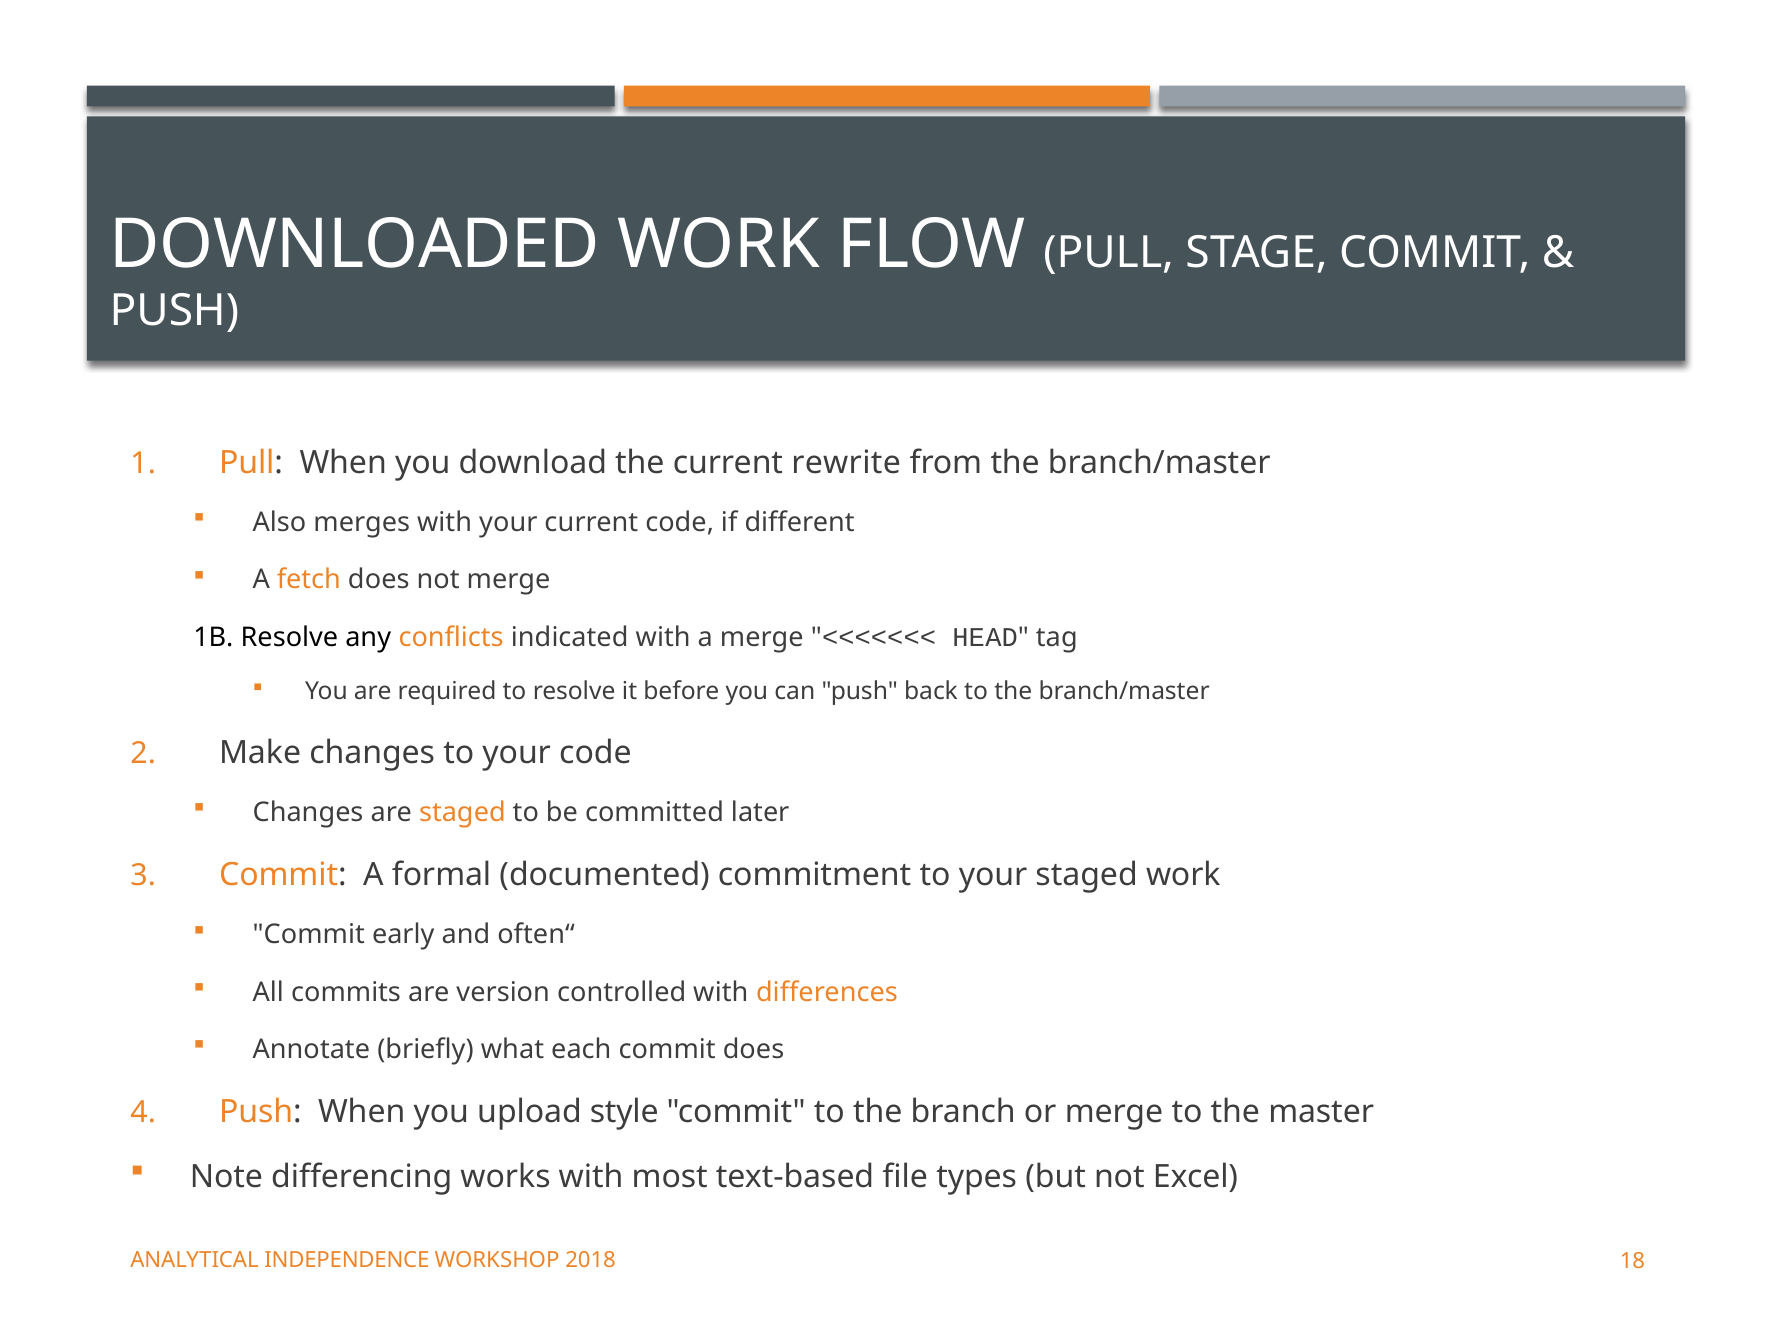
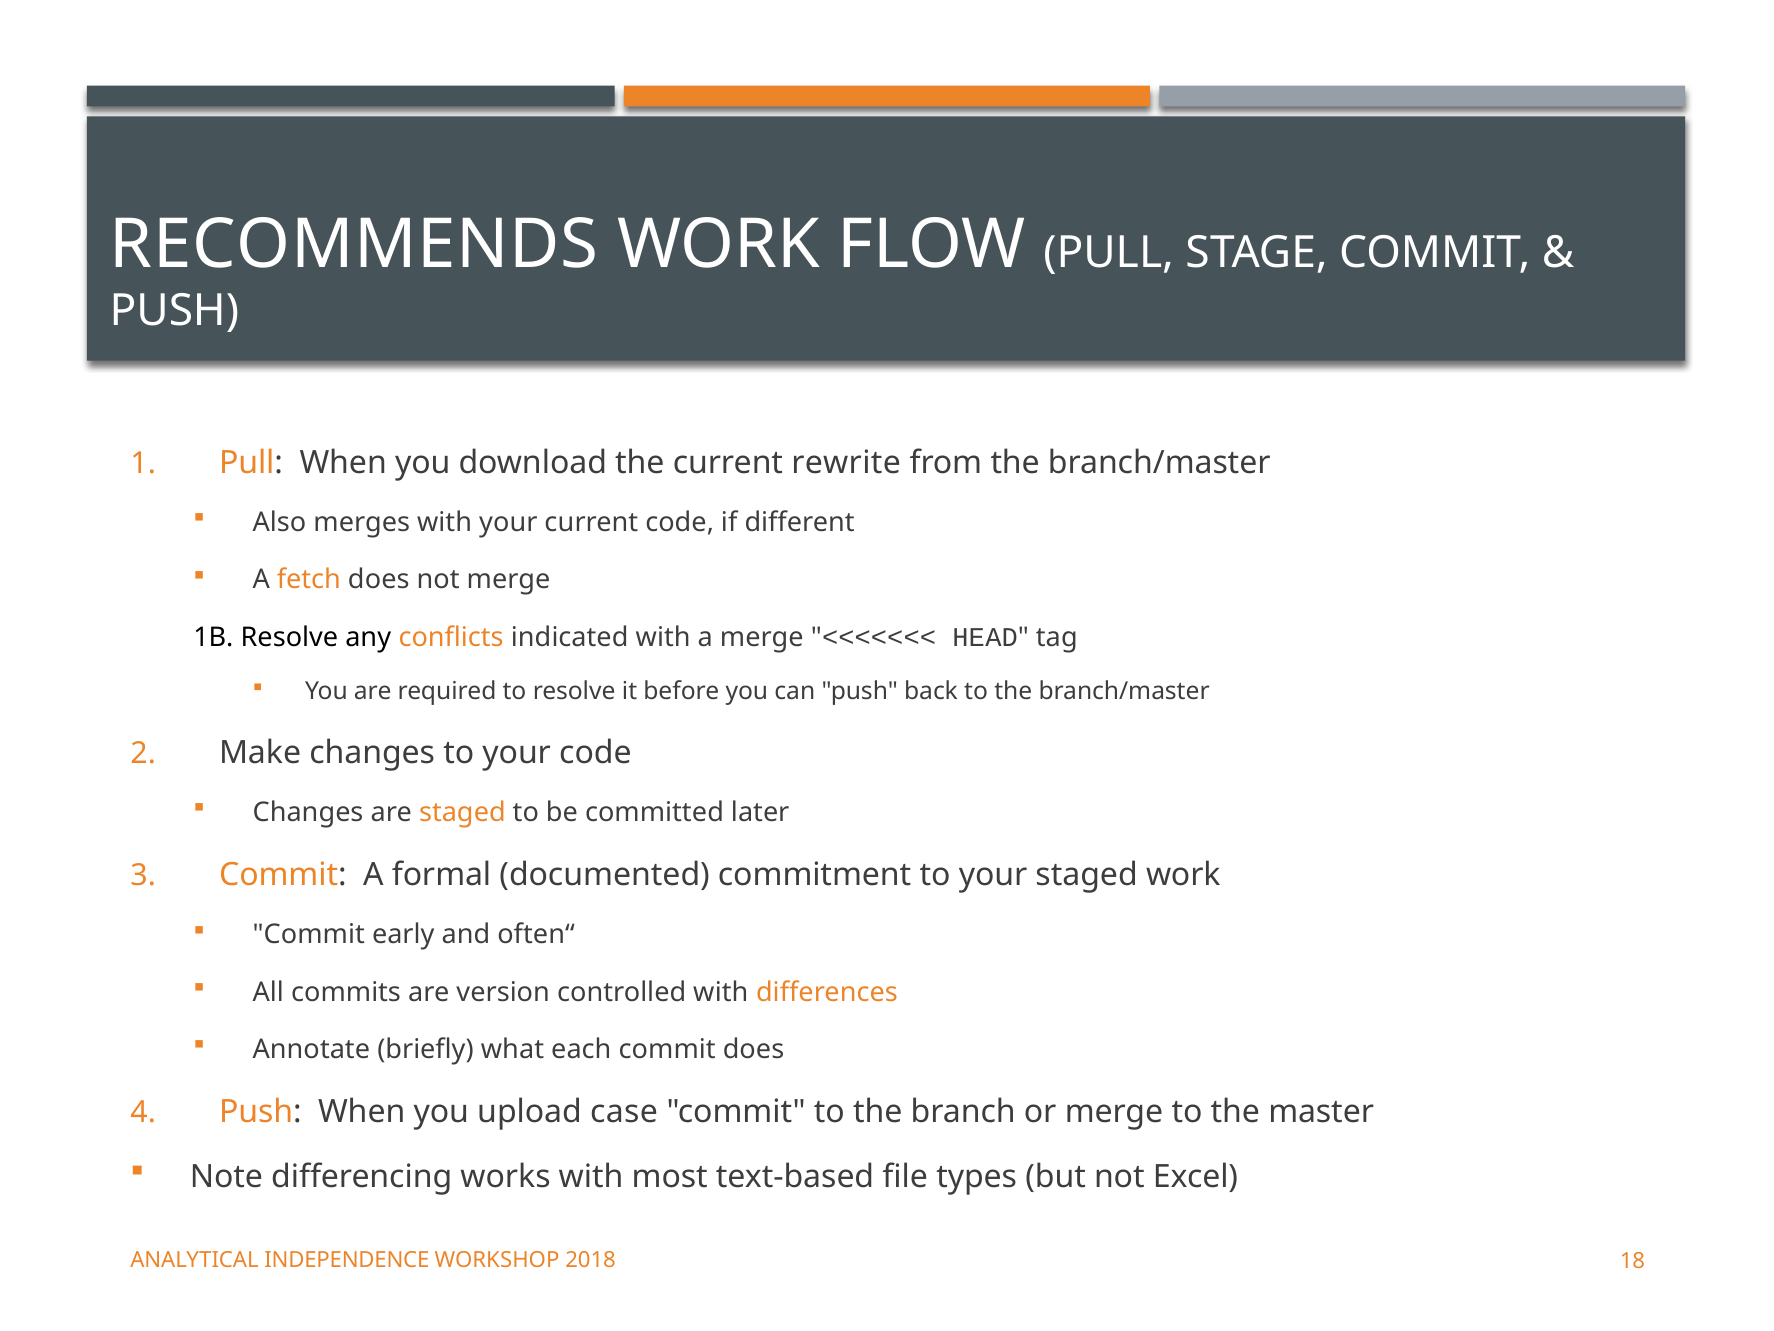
DOWNLOADED: DOWNLOADED -> RECOMMENDS
style: style -> case
